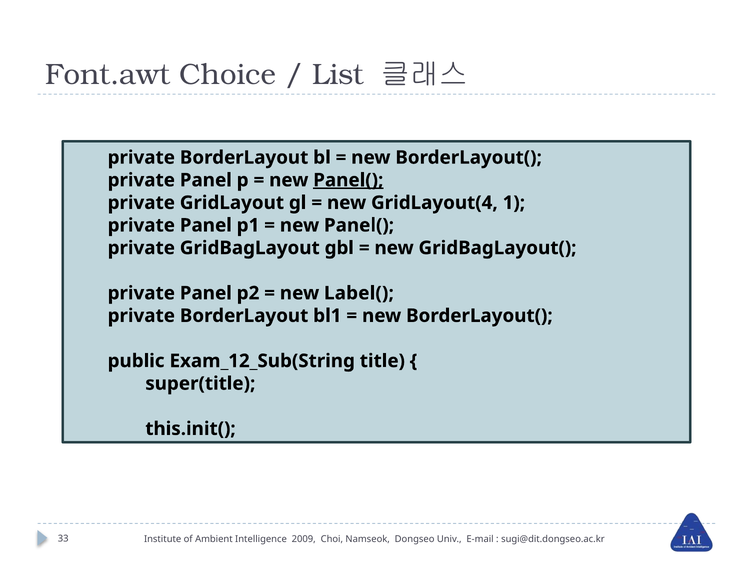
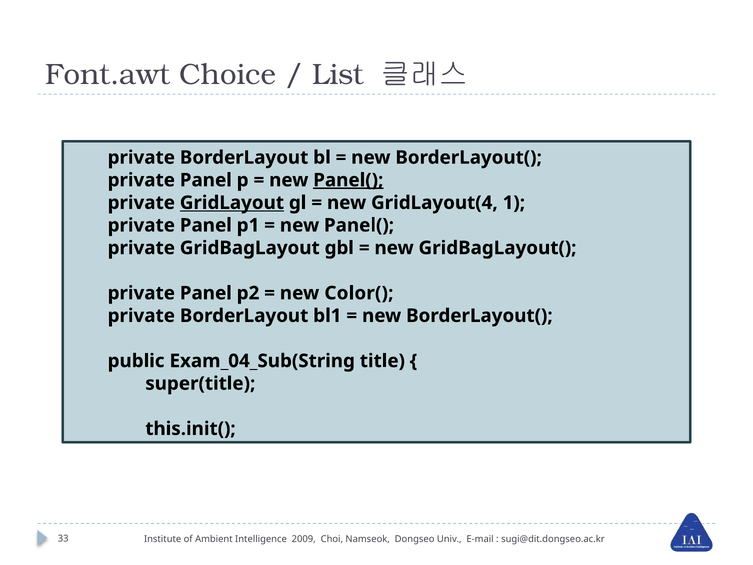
GridLayout underline: none -> present
Label(: Label( -> Color(
Exam_12_Sub(String: Exam_12_Sub(String -> Exam_04_Sub(String
